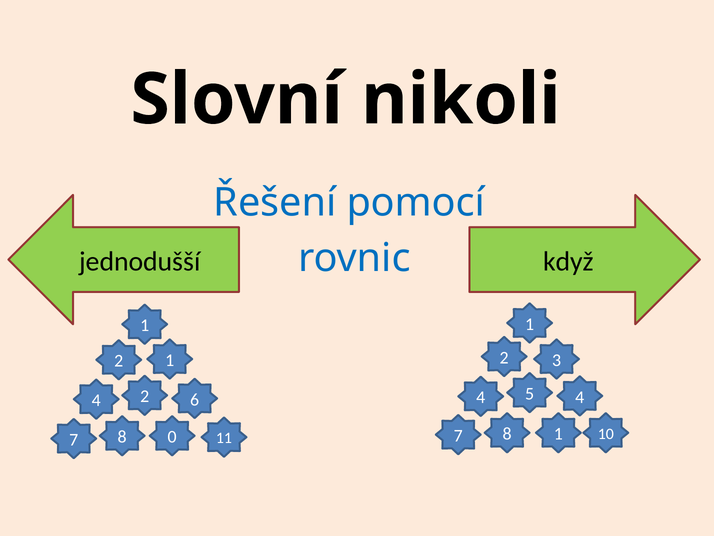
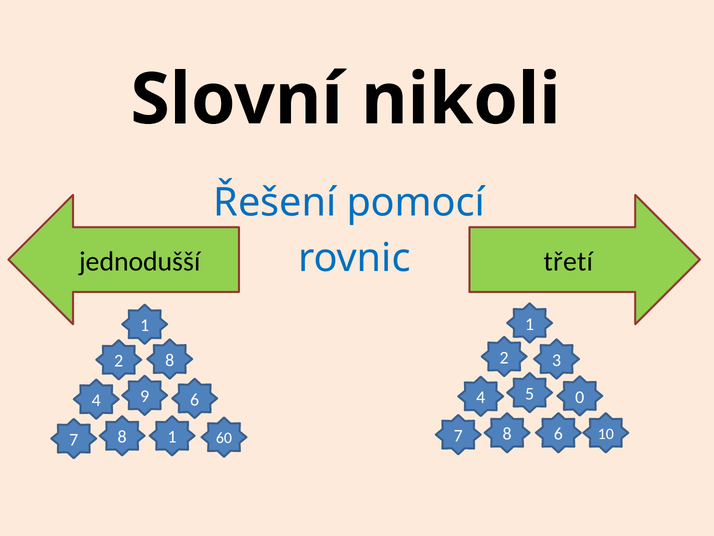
když: když -> třetí
1 at (170, 360): 1 -> 8
4 4: 4 -> 0
4 2: 2 -> 9
7 1: 1 -> 6
8 0: 0 -> 1
11: 11 -> 60
